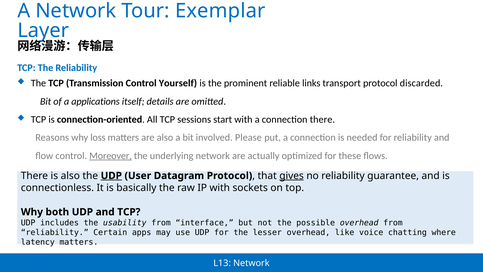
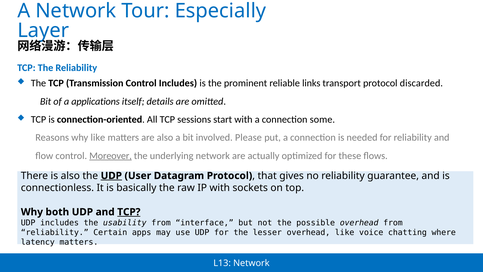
Exemplar: Exemplar -> Especially
Control Yourself: Yourself -> Includes
connection there: there -> some
why loss: loss -> like
gives underline: present -> none
TCP at (129, 212) underline: none -> present
